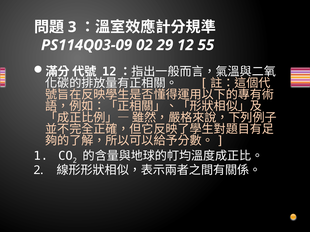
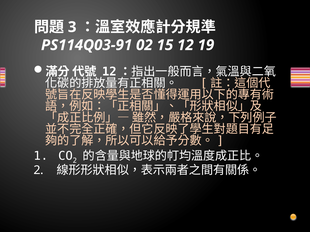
PS114Q03-09: PS114Q03-09 -> PS114Q03-91
29: 29 -> 15
55: 55 -> 19
